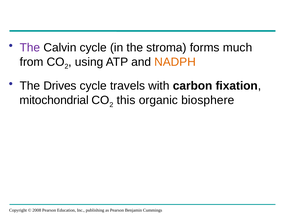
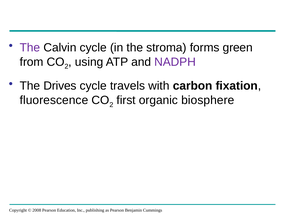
much: much -> green
NADPH colour: orange -> purple
mitochondrial: mitochondrial -> fluorescence
this: this -> first
